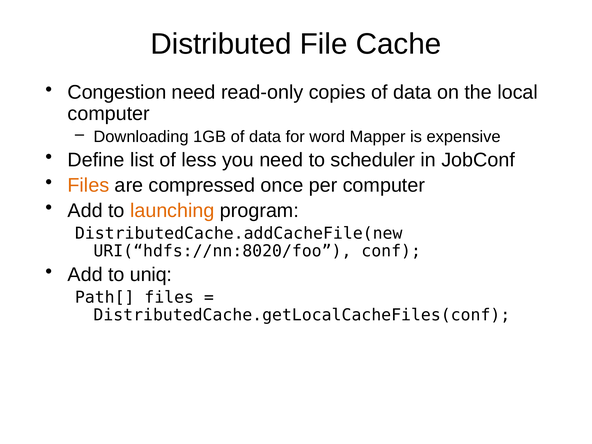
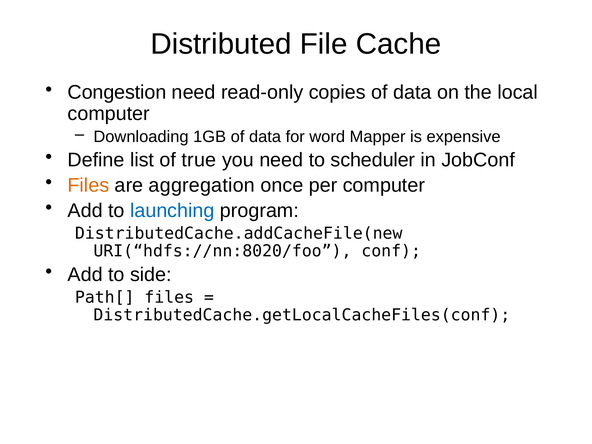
less: less -> true
compressed: compressed -> aggregation
launching colour: orange -> blue
uniq: uniq -> side
